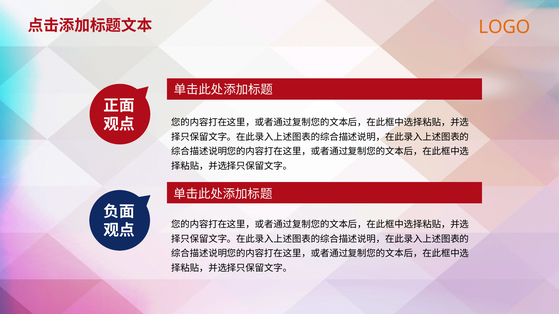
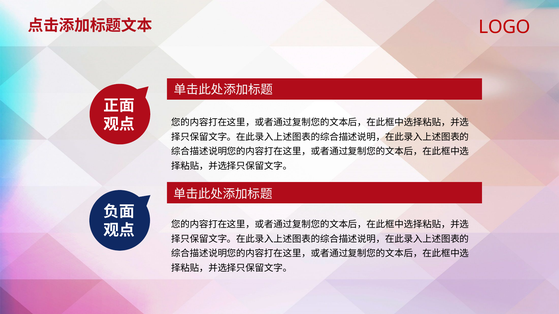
LOGO colour: orange -> red
